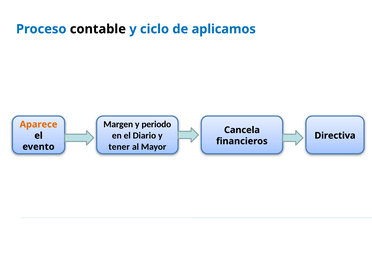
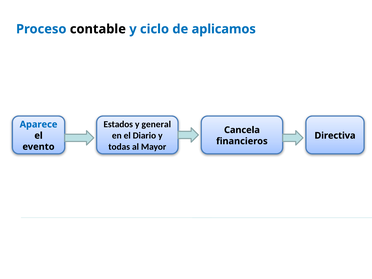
Margen: Margen -> Estados
periodo: periodo -> general
Aparece colour: orange -> blue
tener: tener -> todas
